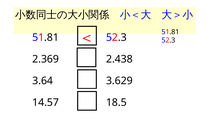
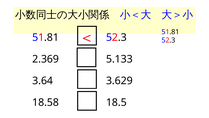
2.438: 2.438 -> 5.133
14.57: 14.57 -> 18.58
